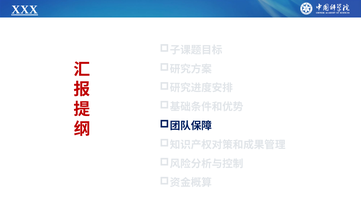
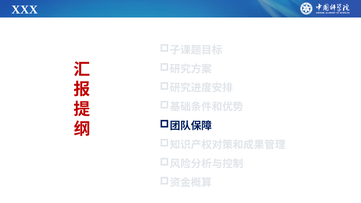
XXX underline: present -> none
